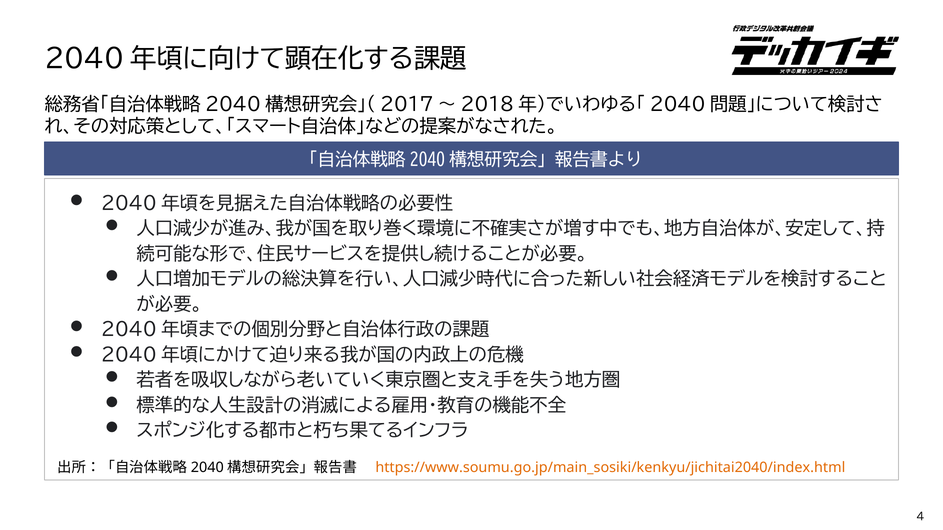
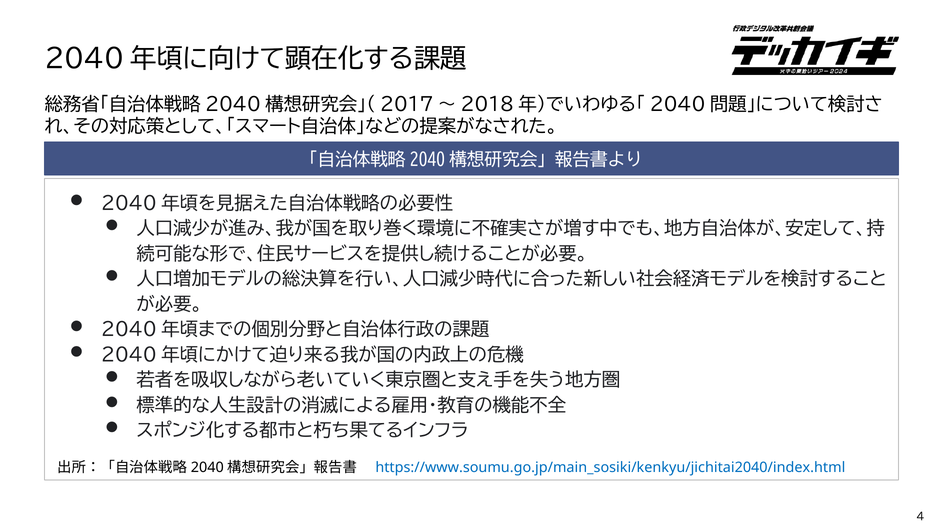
https://www.soumu.go.jp/main_sosiki/kenkyu/jichitai2040/index.html colour: orange -> blue
